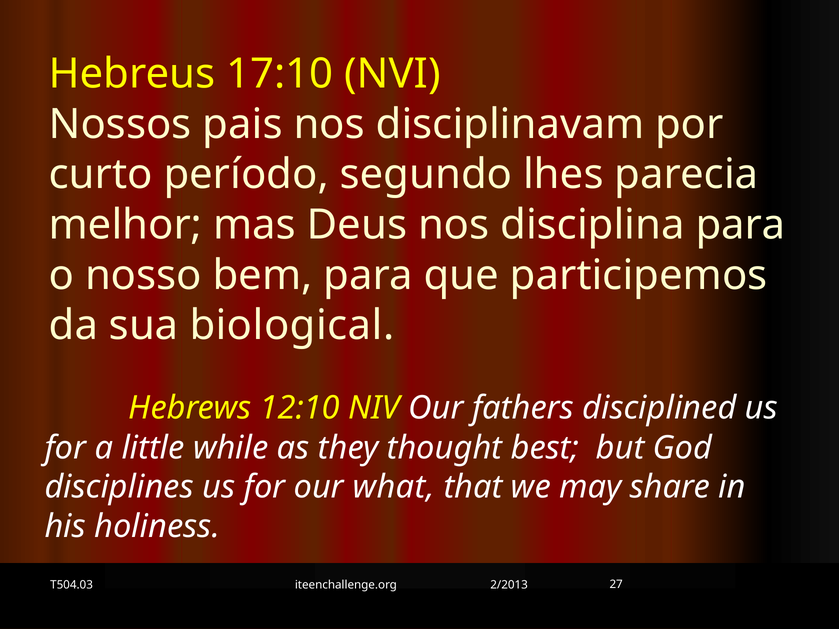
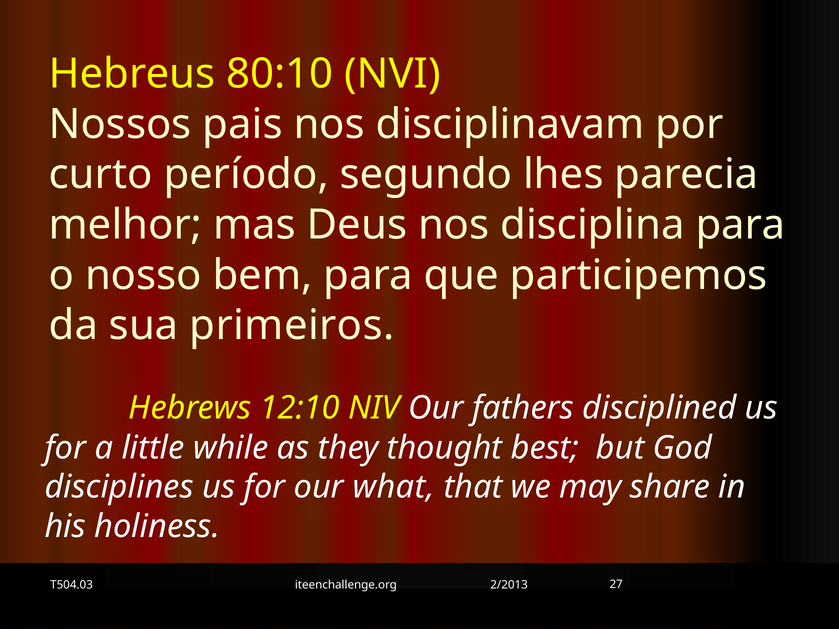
17:10: 17:10 -> 80:10
biological: biological -> primeiros
